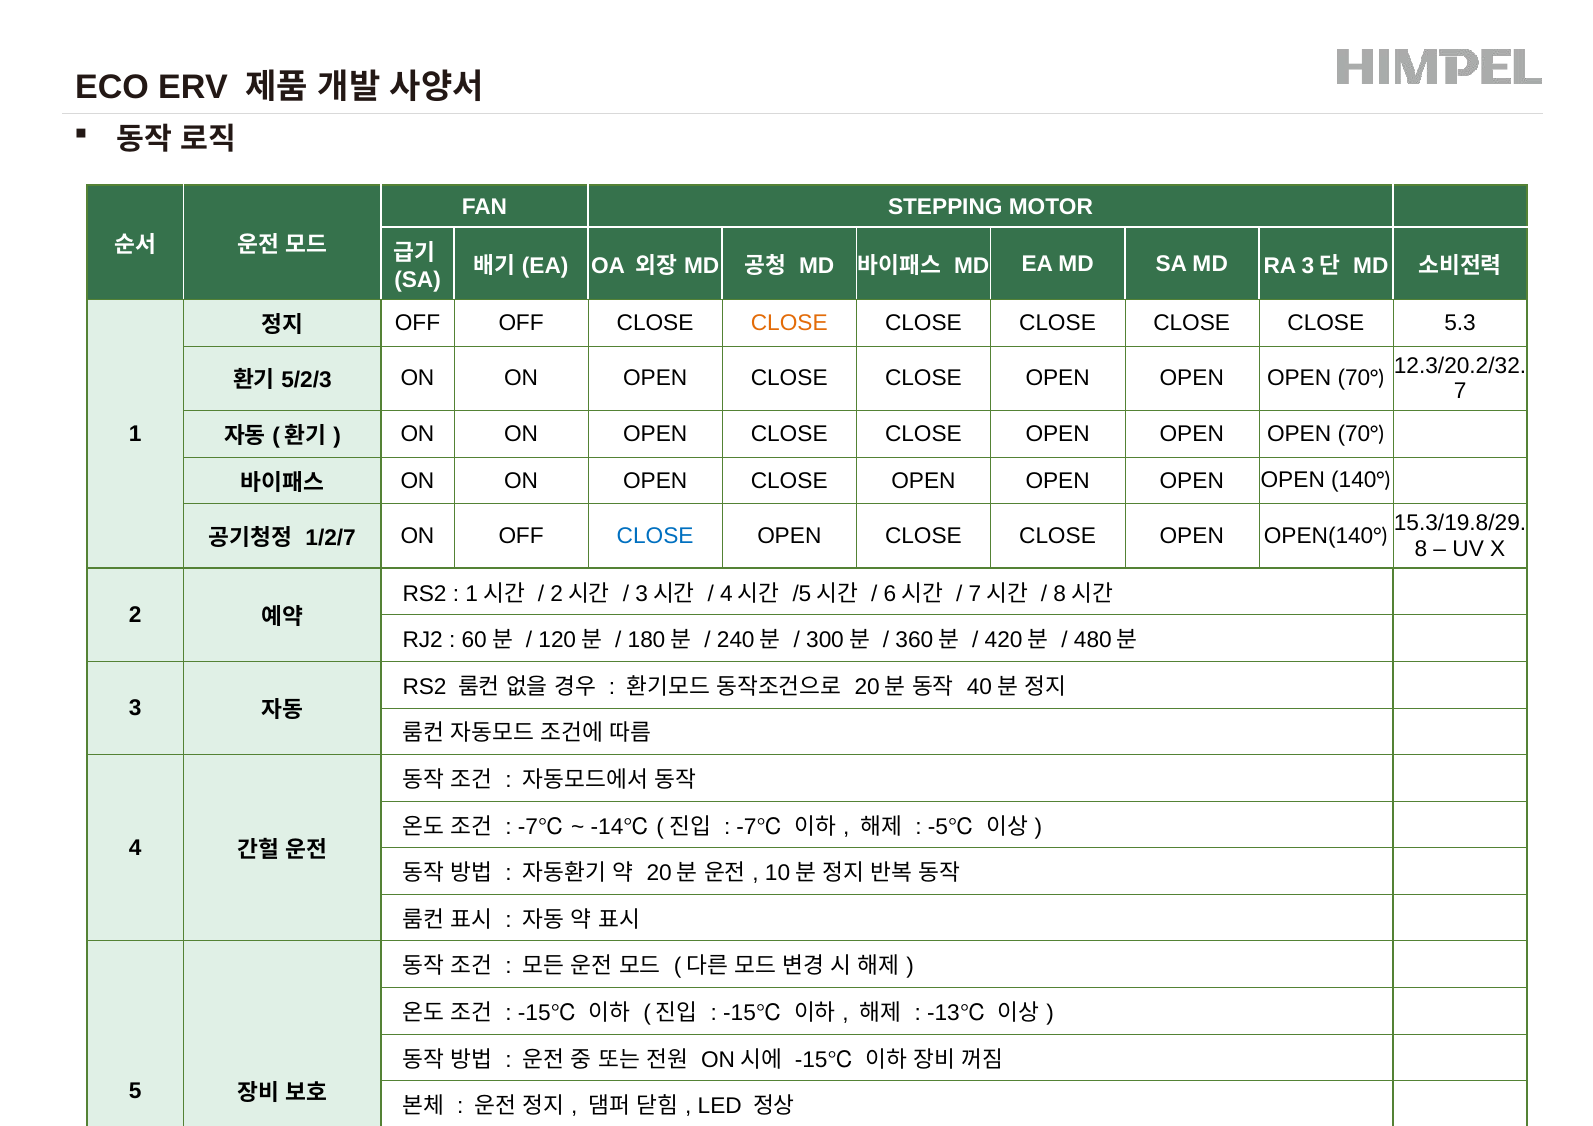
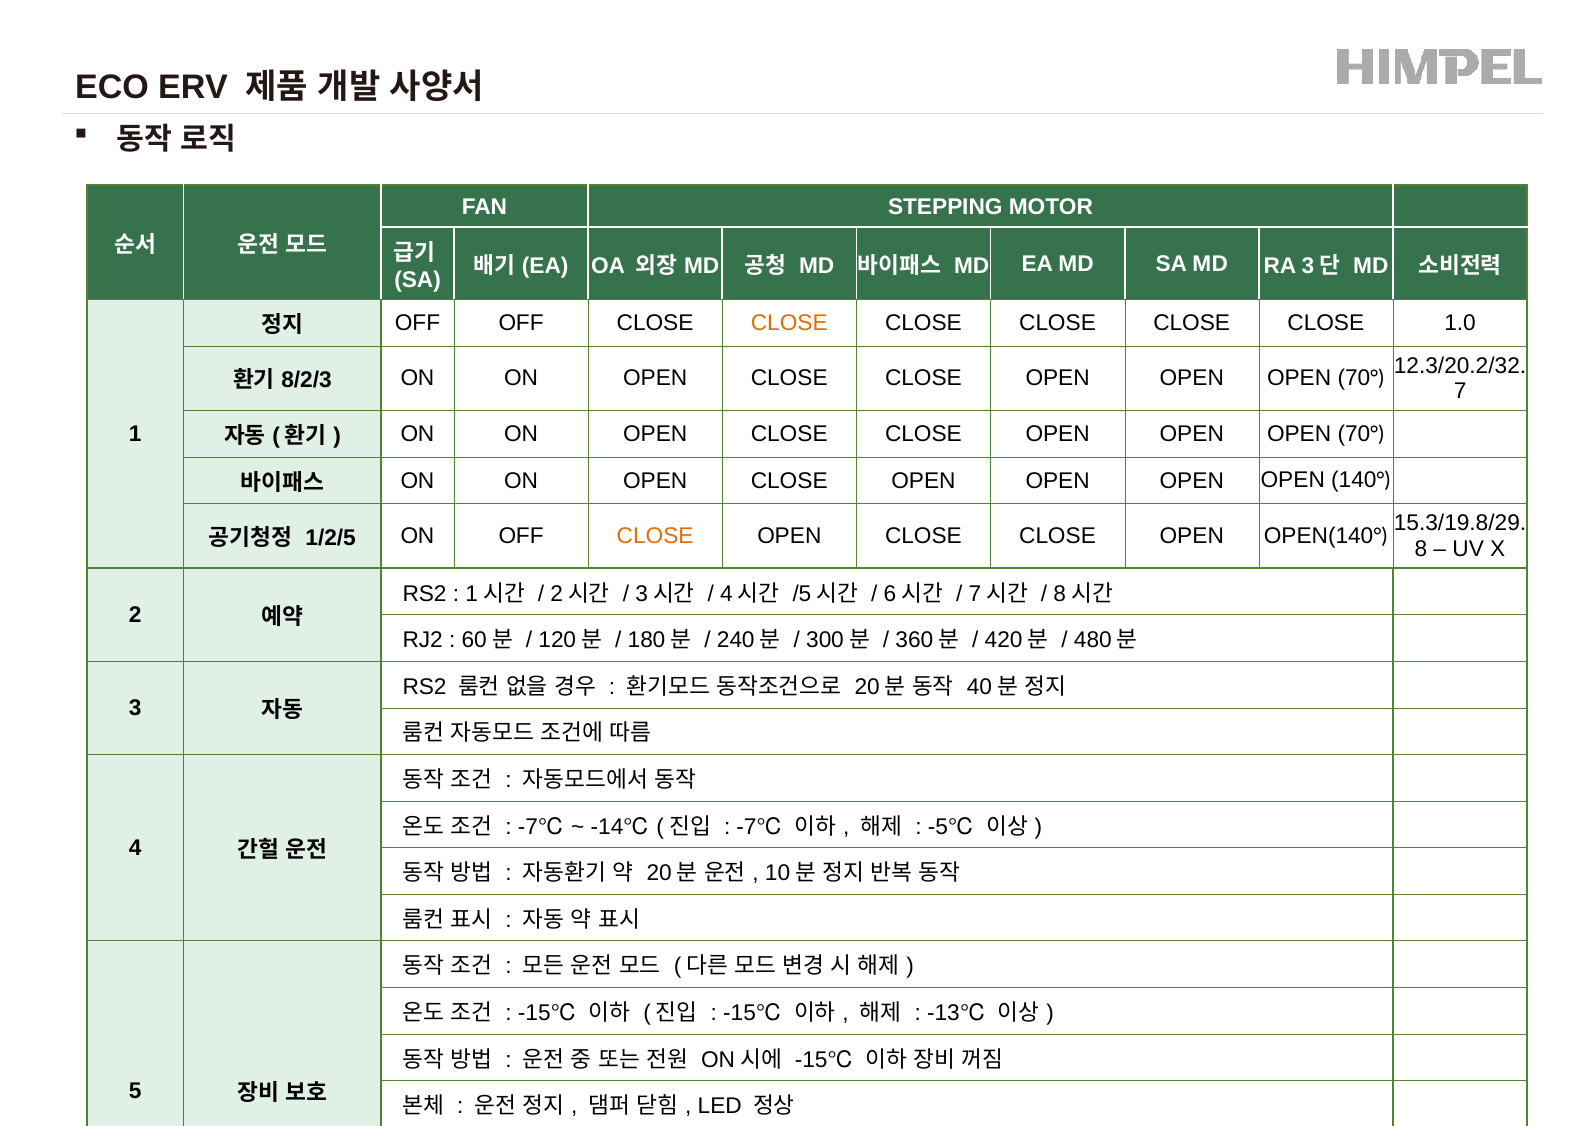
5.3: 5.3 -> 1.0
5/2/3: 5/2/3 -> 8/2/3
1/2/7: 1/2/7 -> 1/2/5
CLOSE at (655, 536) colour: blue -> orange
